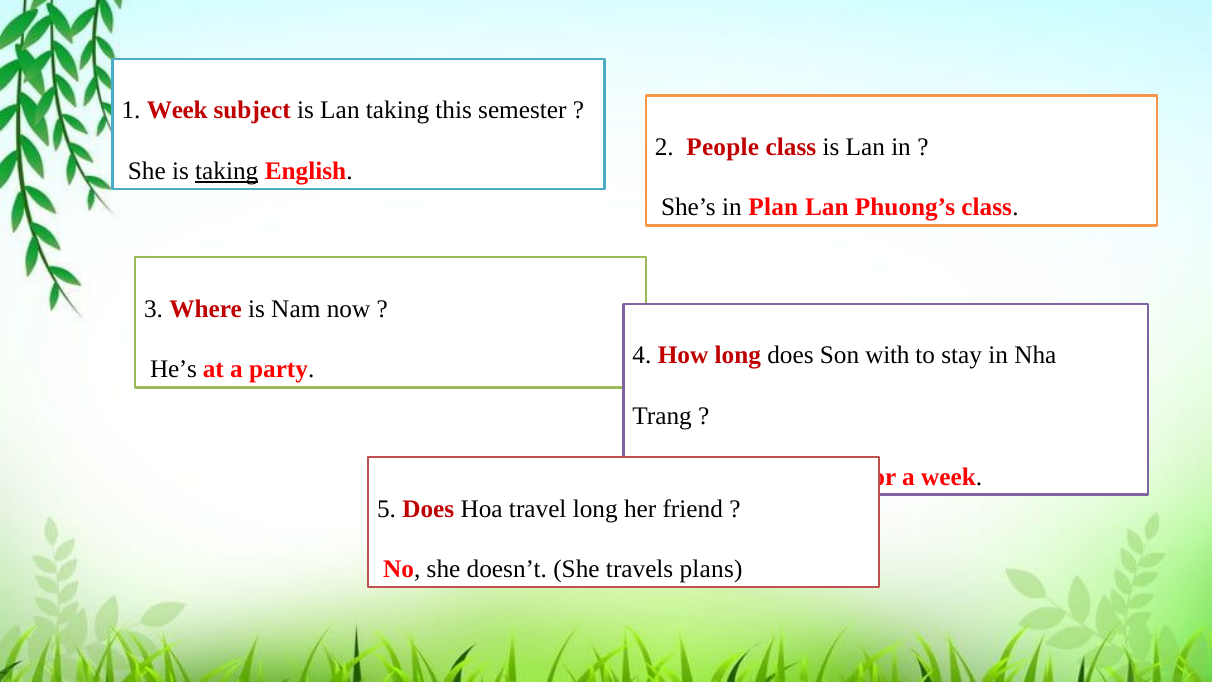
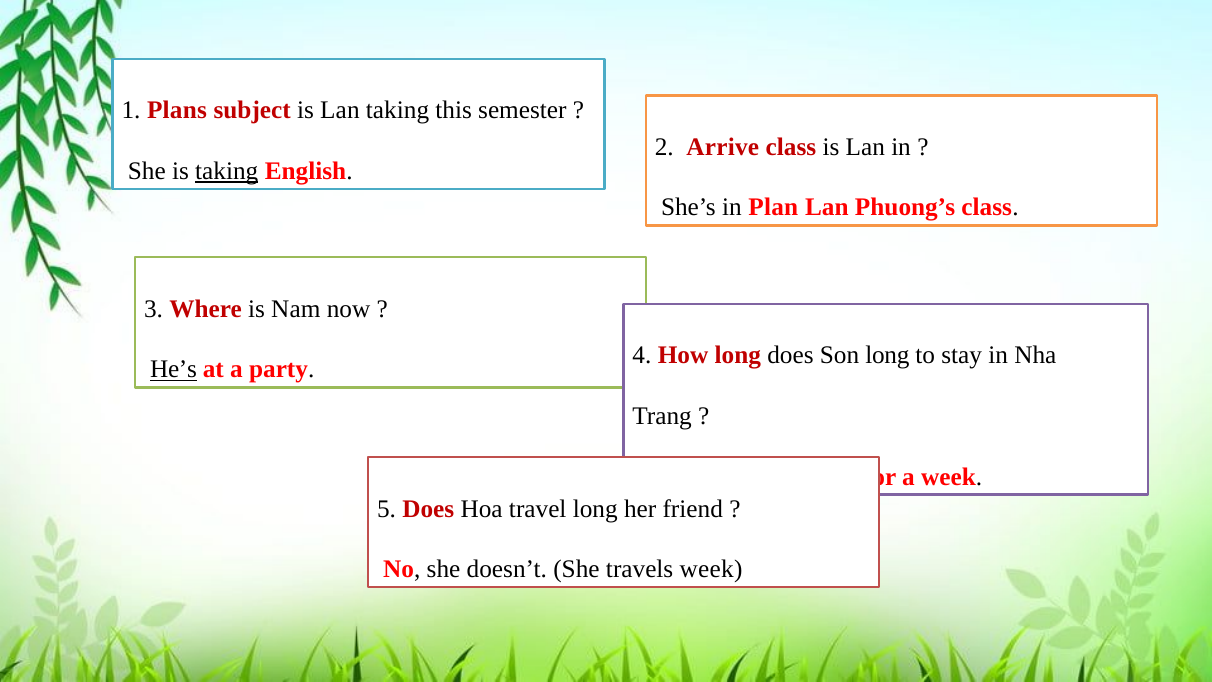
1 Week: Week -> Plans
People: People -> Arrive
Son with: with -> long
He’s underline: none -> present
travels plans: plans -> week
